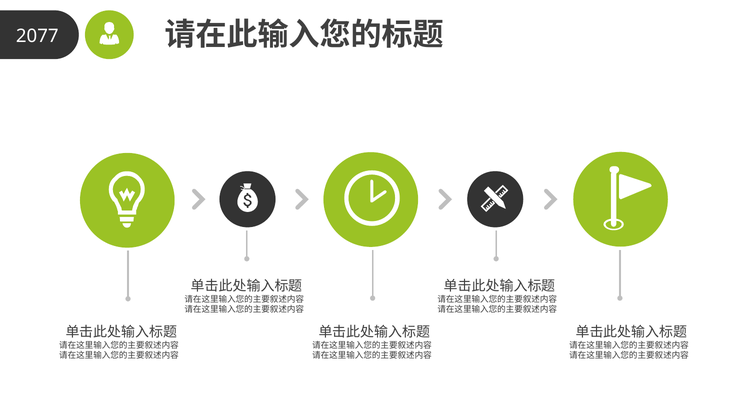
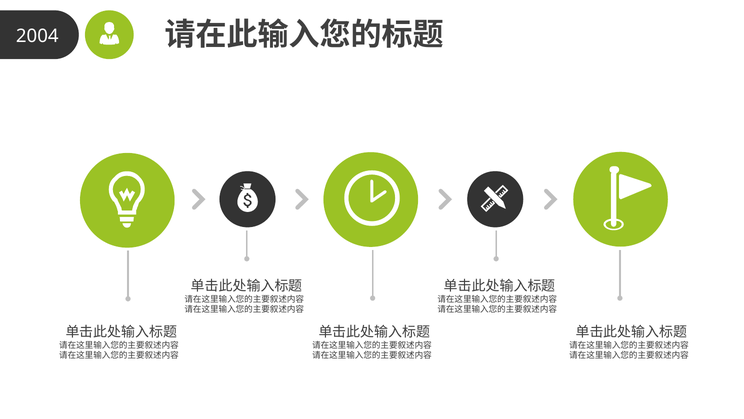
2077: 2077 -> 2004
